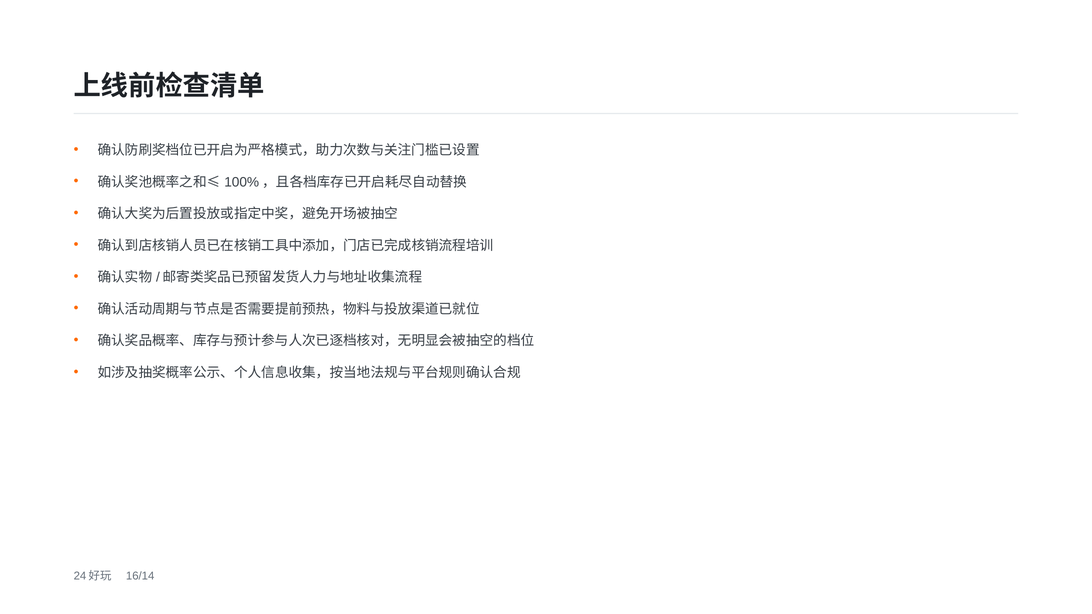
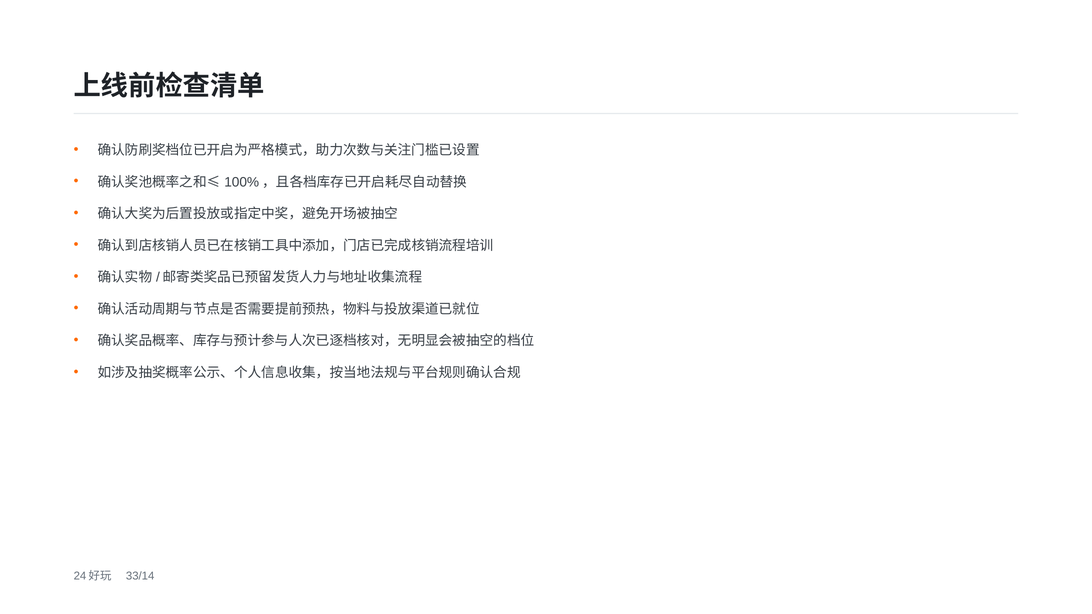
16/14: 16/14 -> 33/14
